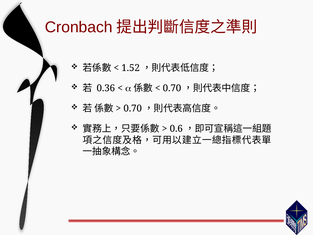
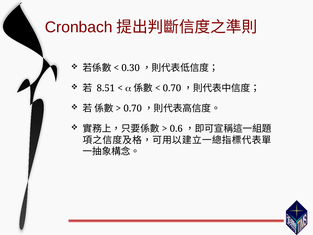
1.52: 1.52 -> 0.30
0.36: 0.36 -> 8.51
